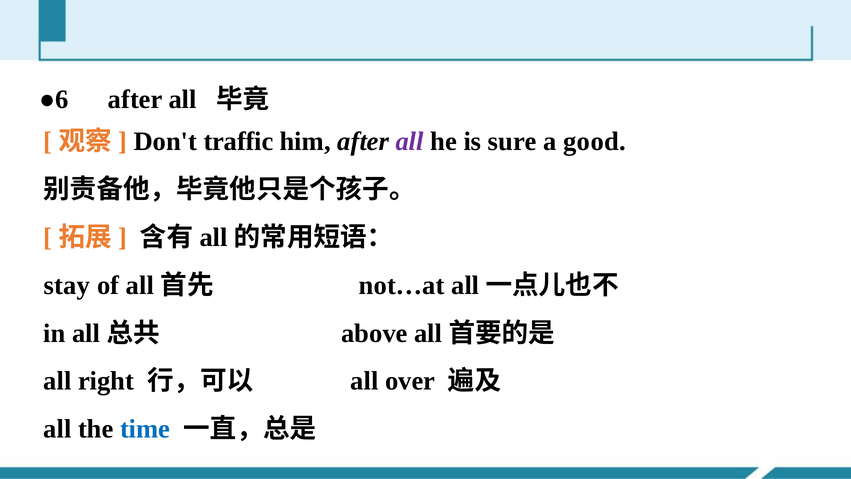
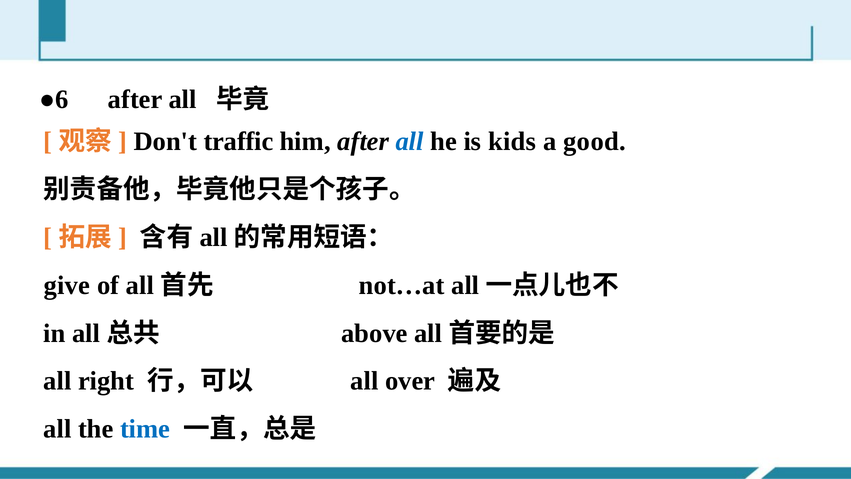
all at (410, 142) colour: purple -> blue
sure: sure -> kids
stay: stay -> give
